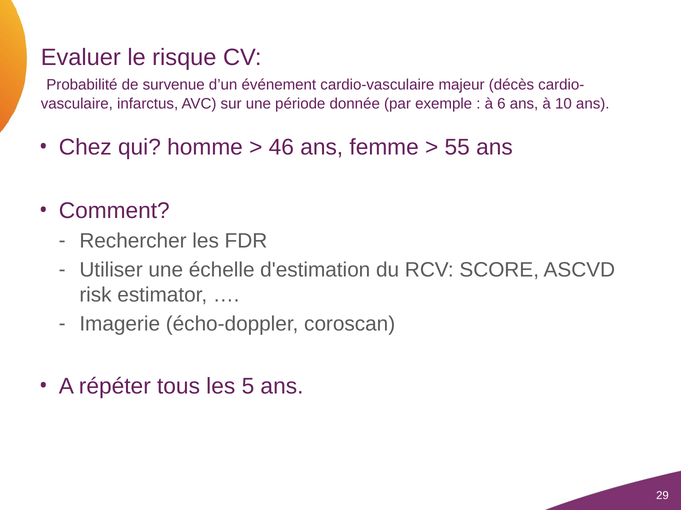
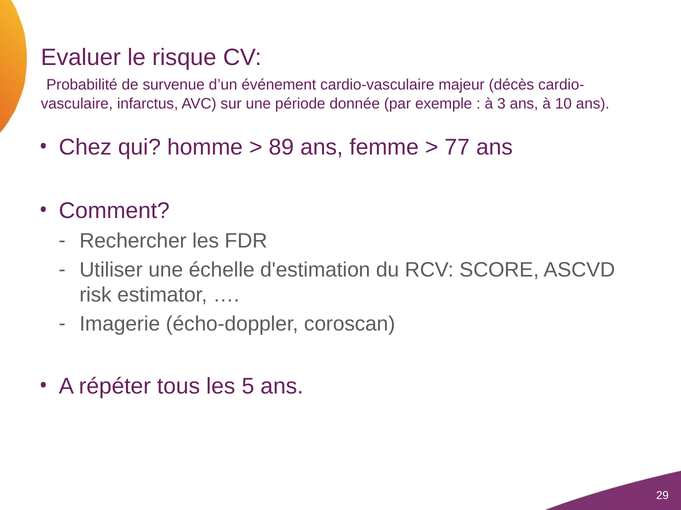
6: 6 -> 3
46: 46 -> 89
55: 55 -> 77
